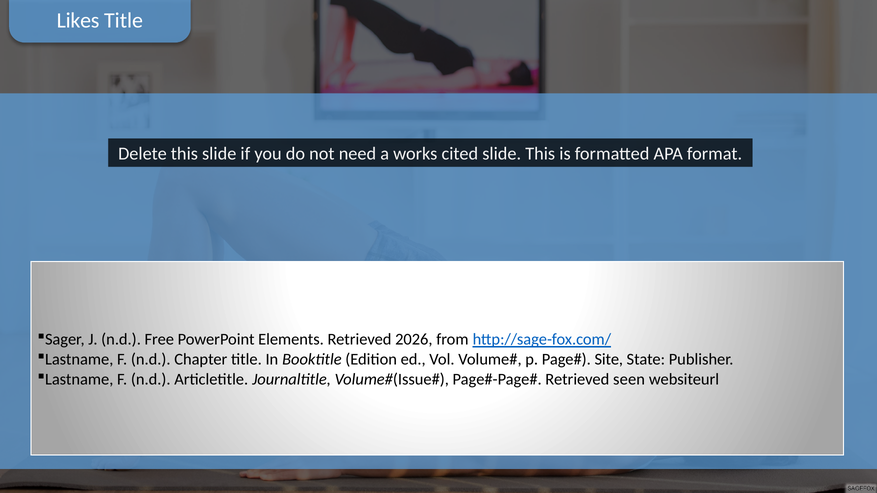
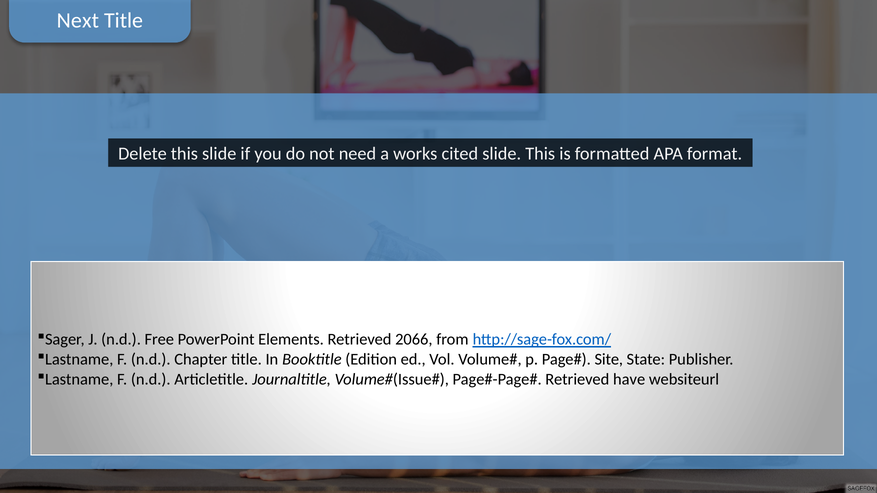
Likes: Likes -> Next
2026: 2026 -> 2066
seen: seen -> have
